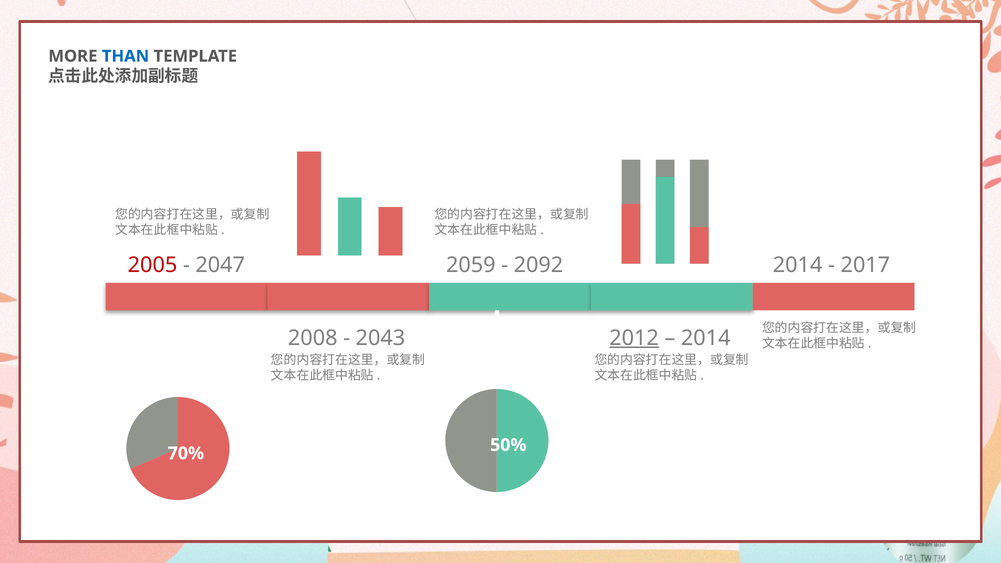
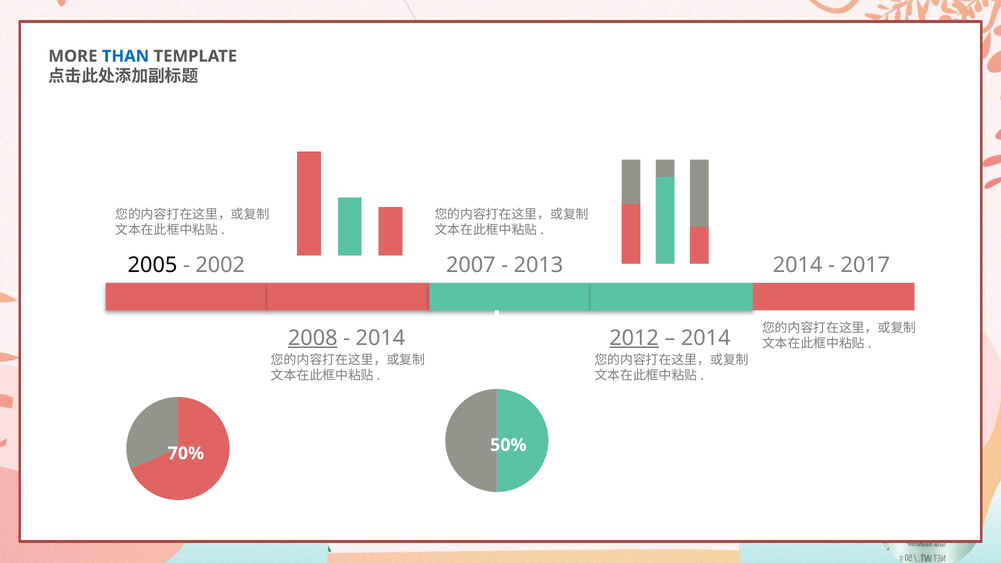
2005 colour: red -> black
2047: 2047 -> 2002
2059: 2059 -> 2007
2092: 2092 -> 2013
2008 underline: none -> present
2043 at (380, 338): 2043 -> 2014
